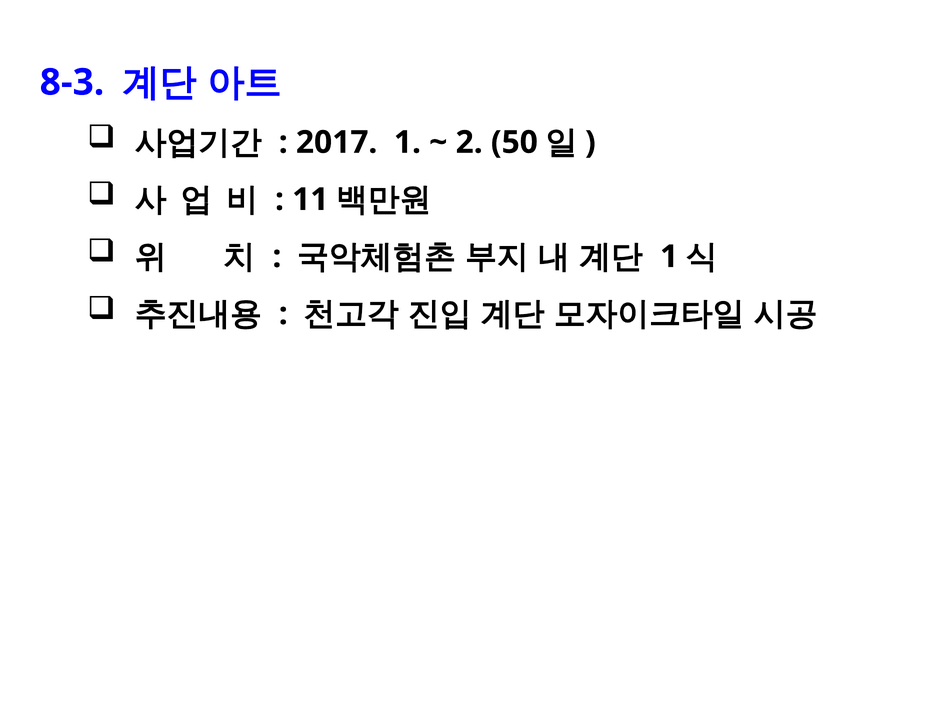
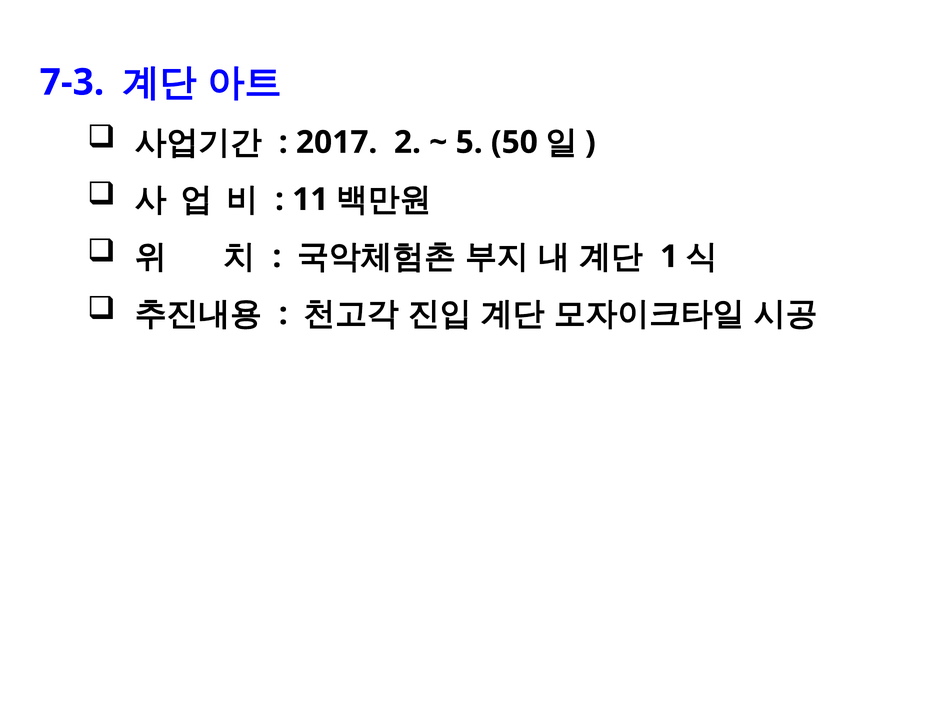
8-3: 8-3 -> 7-3
2017 1: 1 -> 2
2: 2 -> 5
